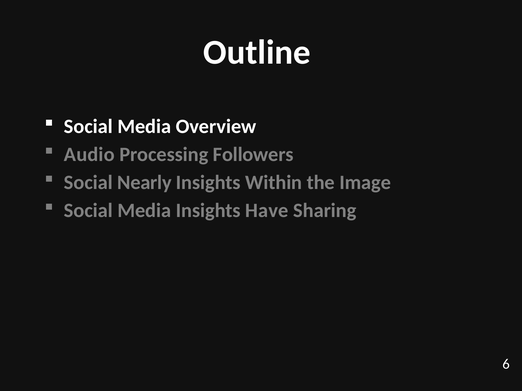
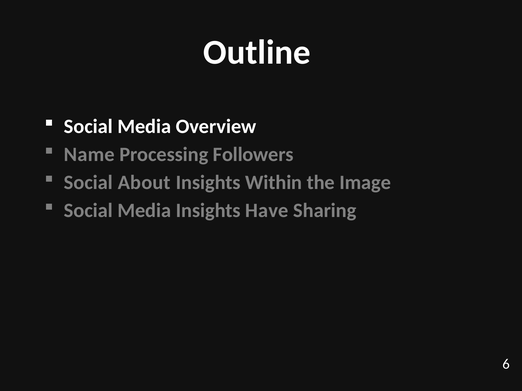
Audio: Audio -> Name
Nearly: Nearly -> About
